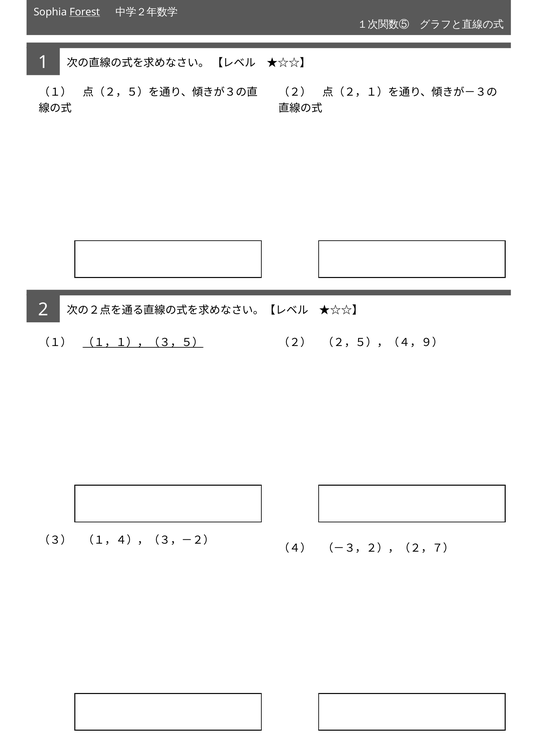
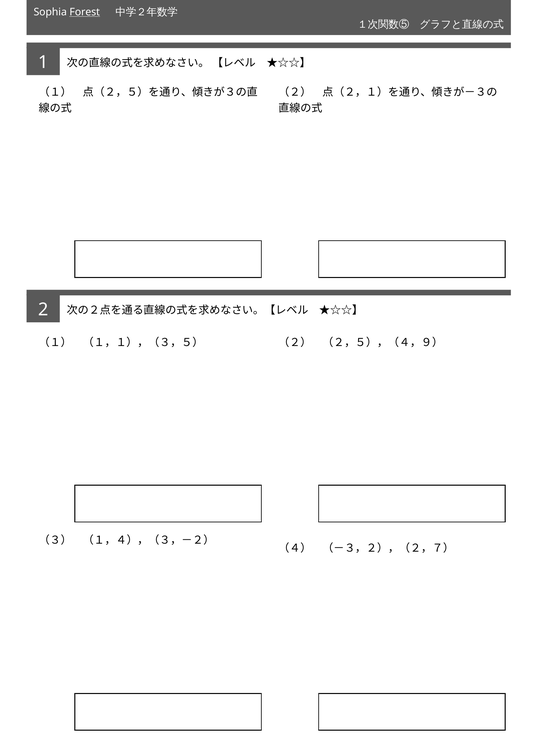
（１，１），（３，５） underline: present -> none
